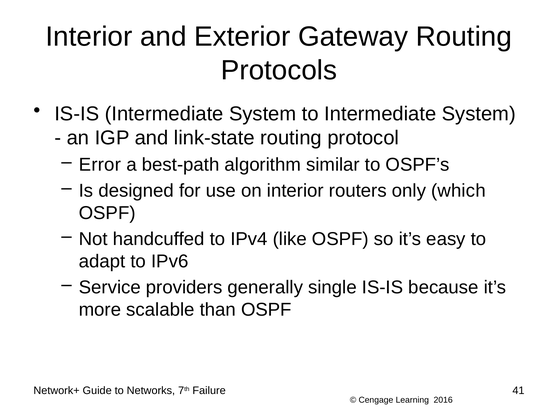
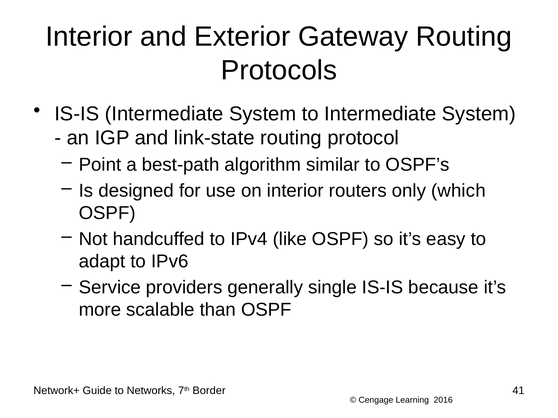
Error: Error -> Point
Failure: Failure -> Border
